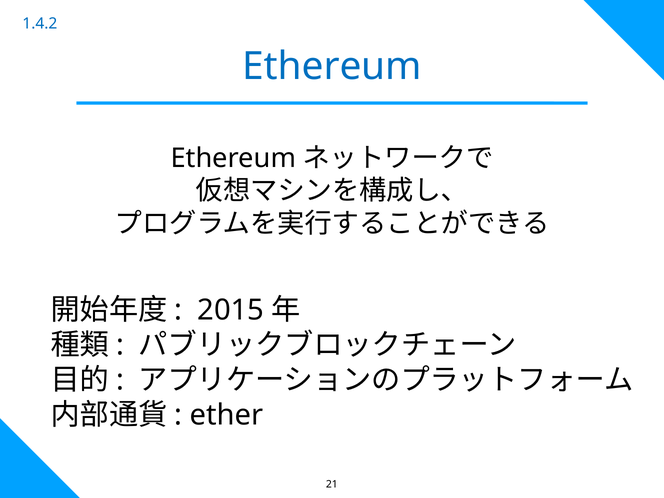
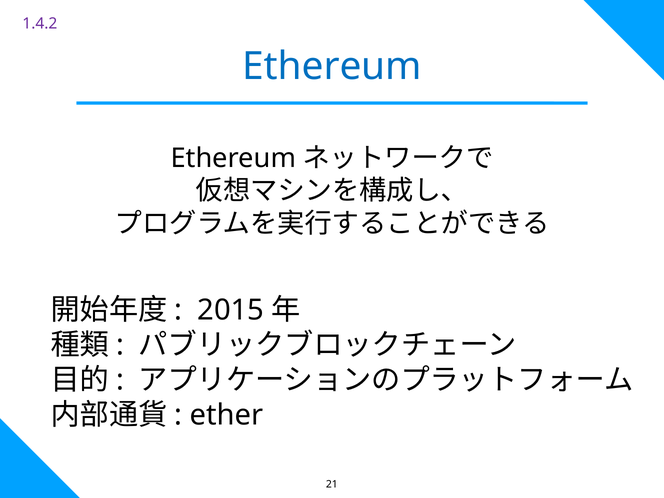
1.4.2 colour: blue -> purple
